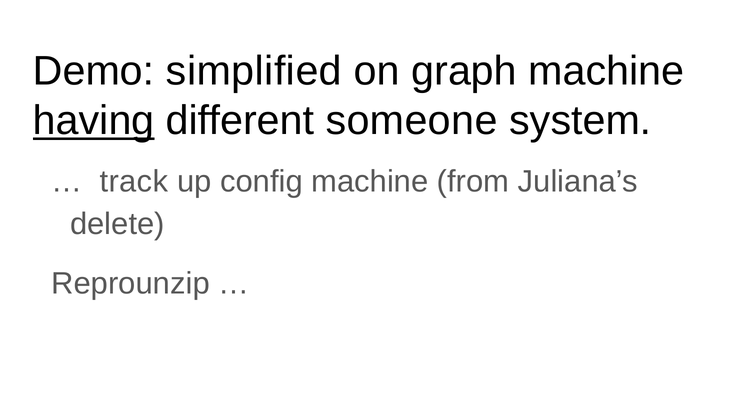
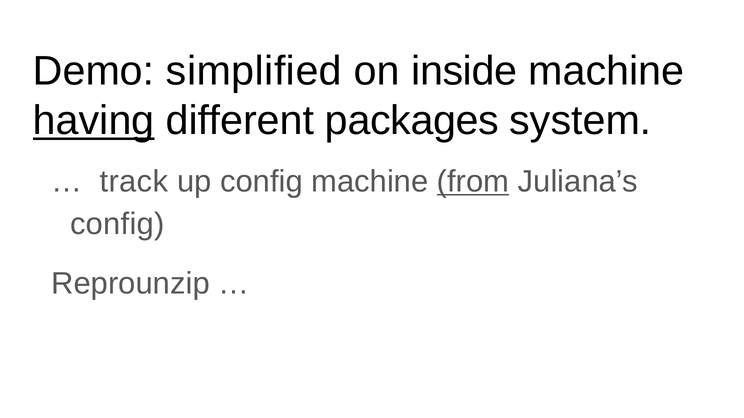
graph: graph -> inside
someone: someone -> packages
from underline: none -> present
delete at (117, 224): delete -> config
